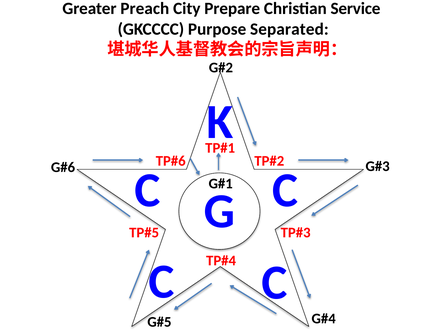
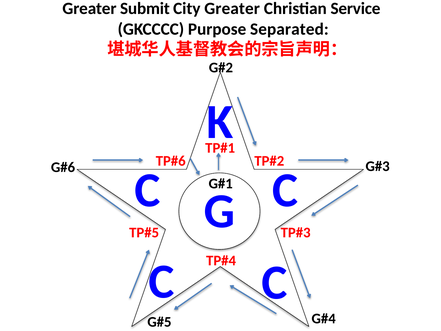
Preach: Preach -> Submit
City Prepare: Prepare -> Greater
